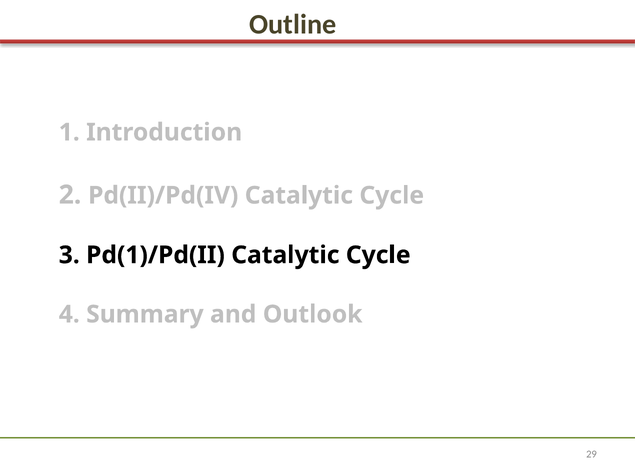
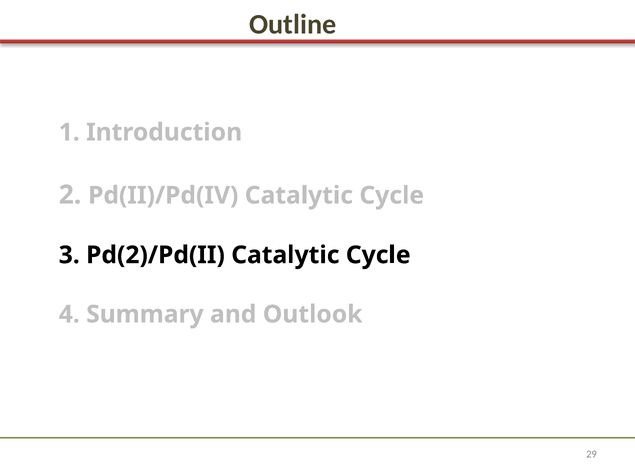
Pd(1)/Pd(II: Pd(1)/Pd(II -> Pd(2)/Pd(II
